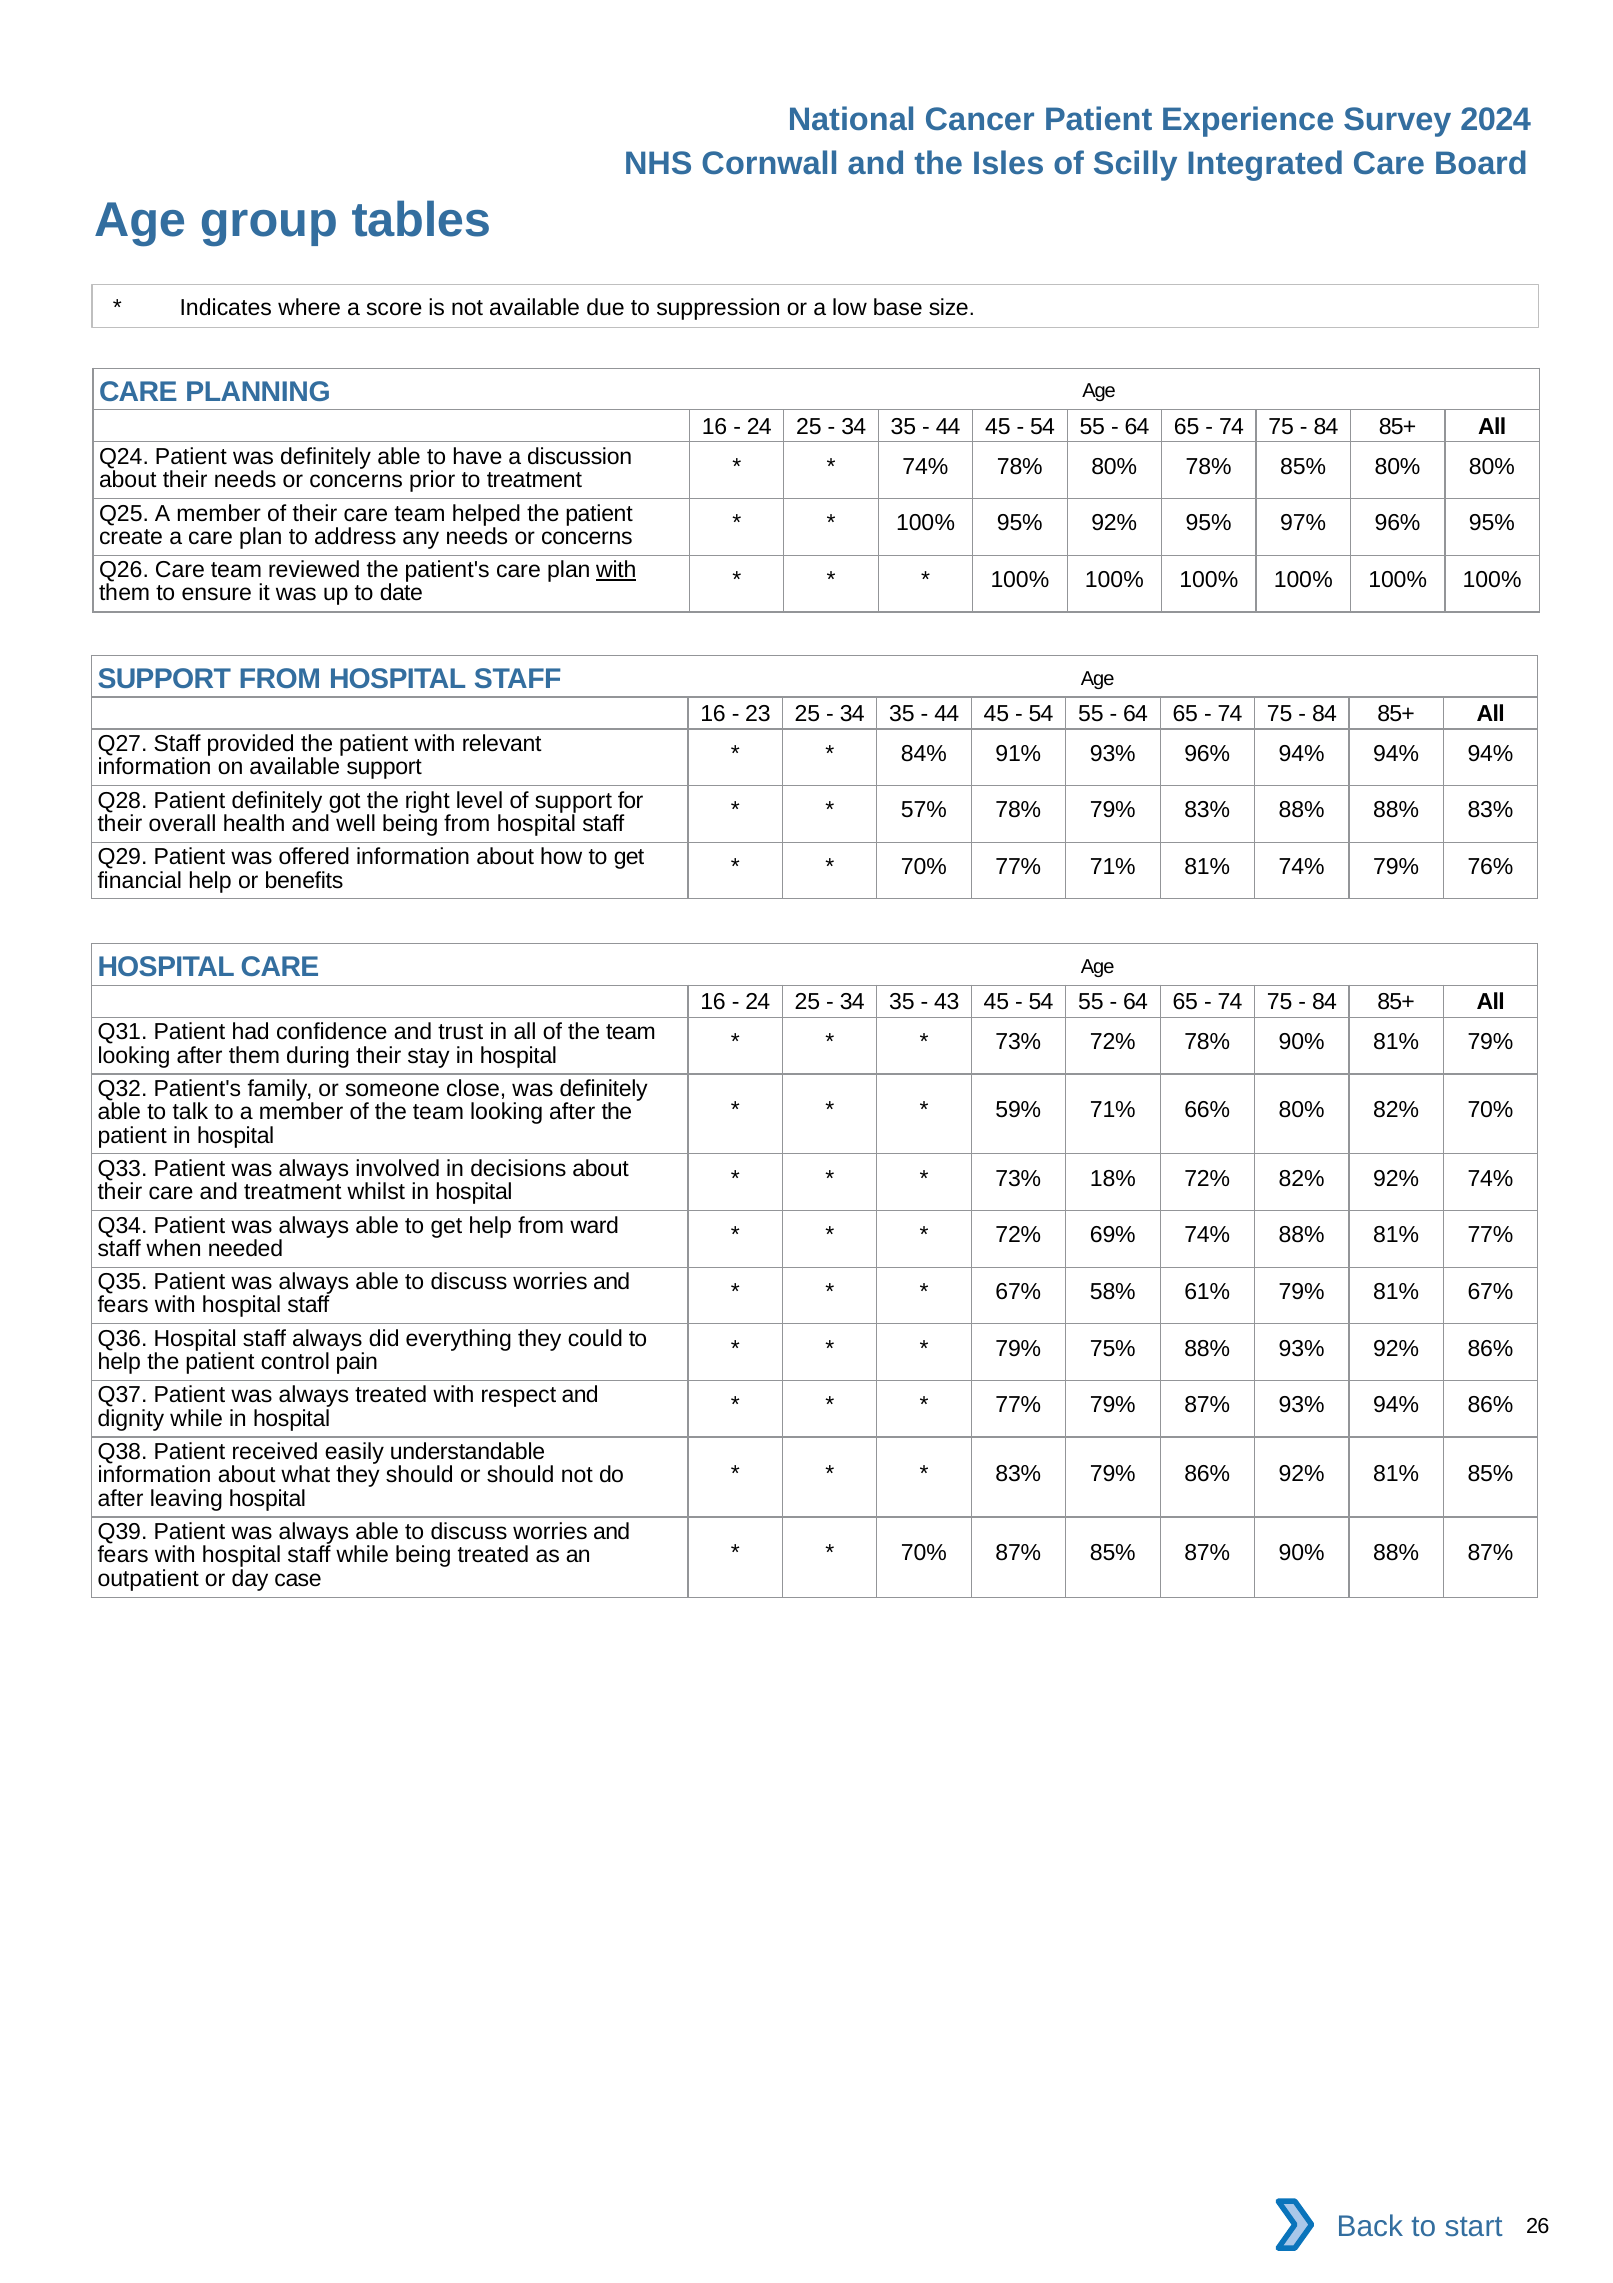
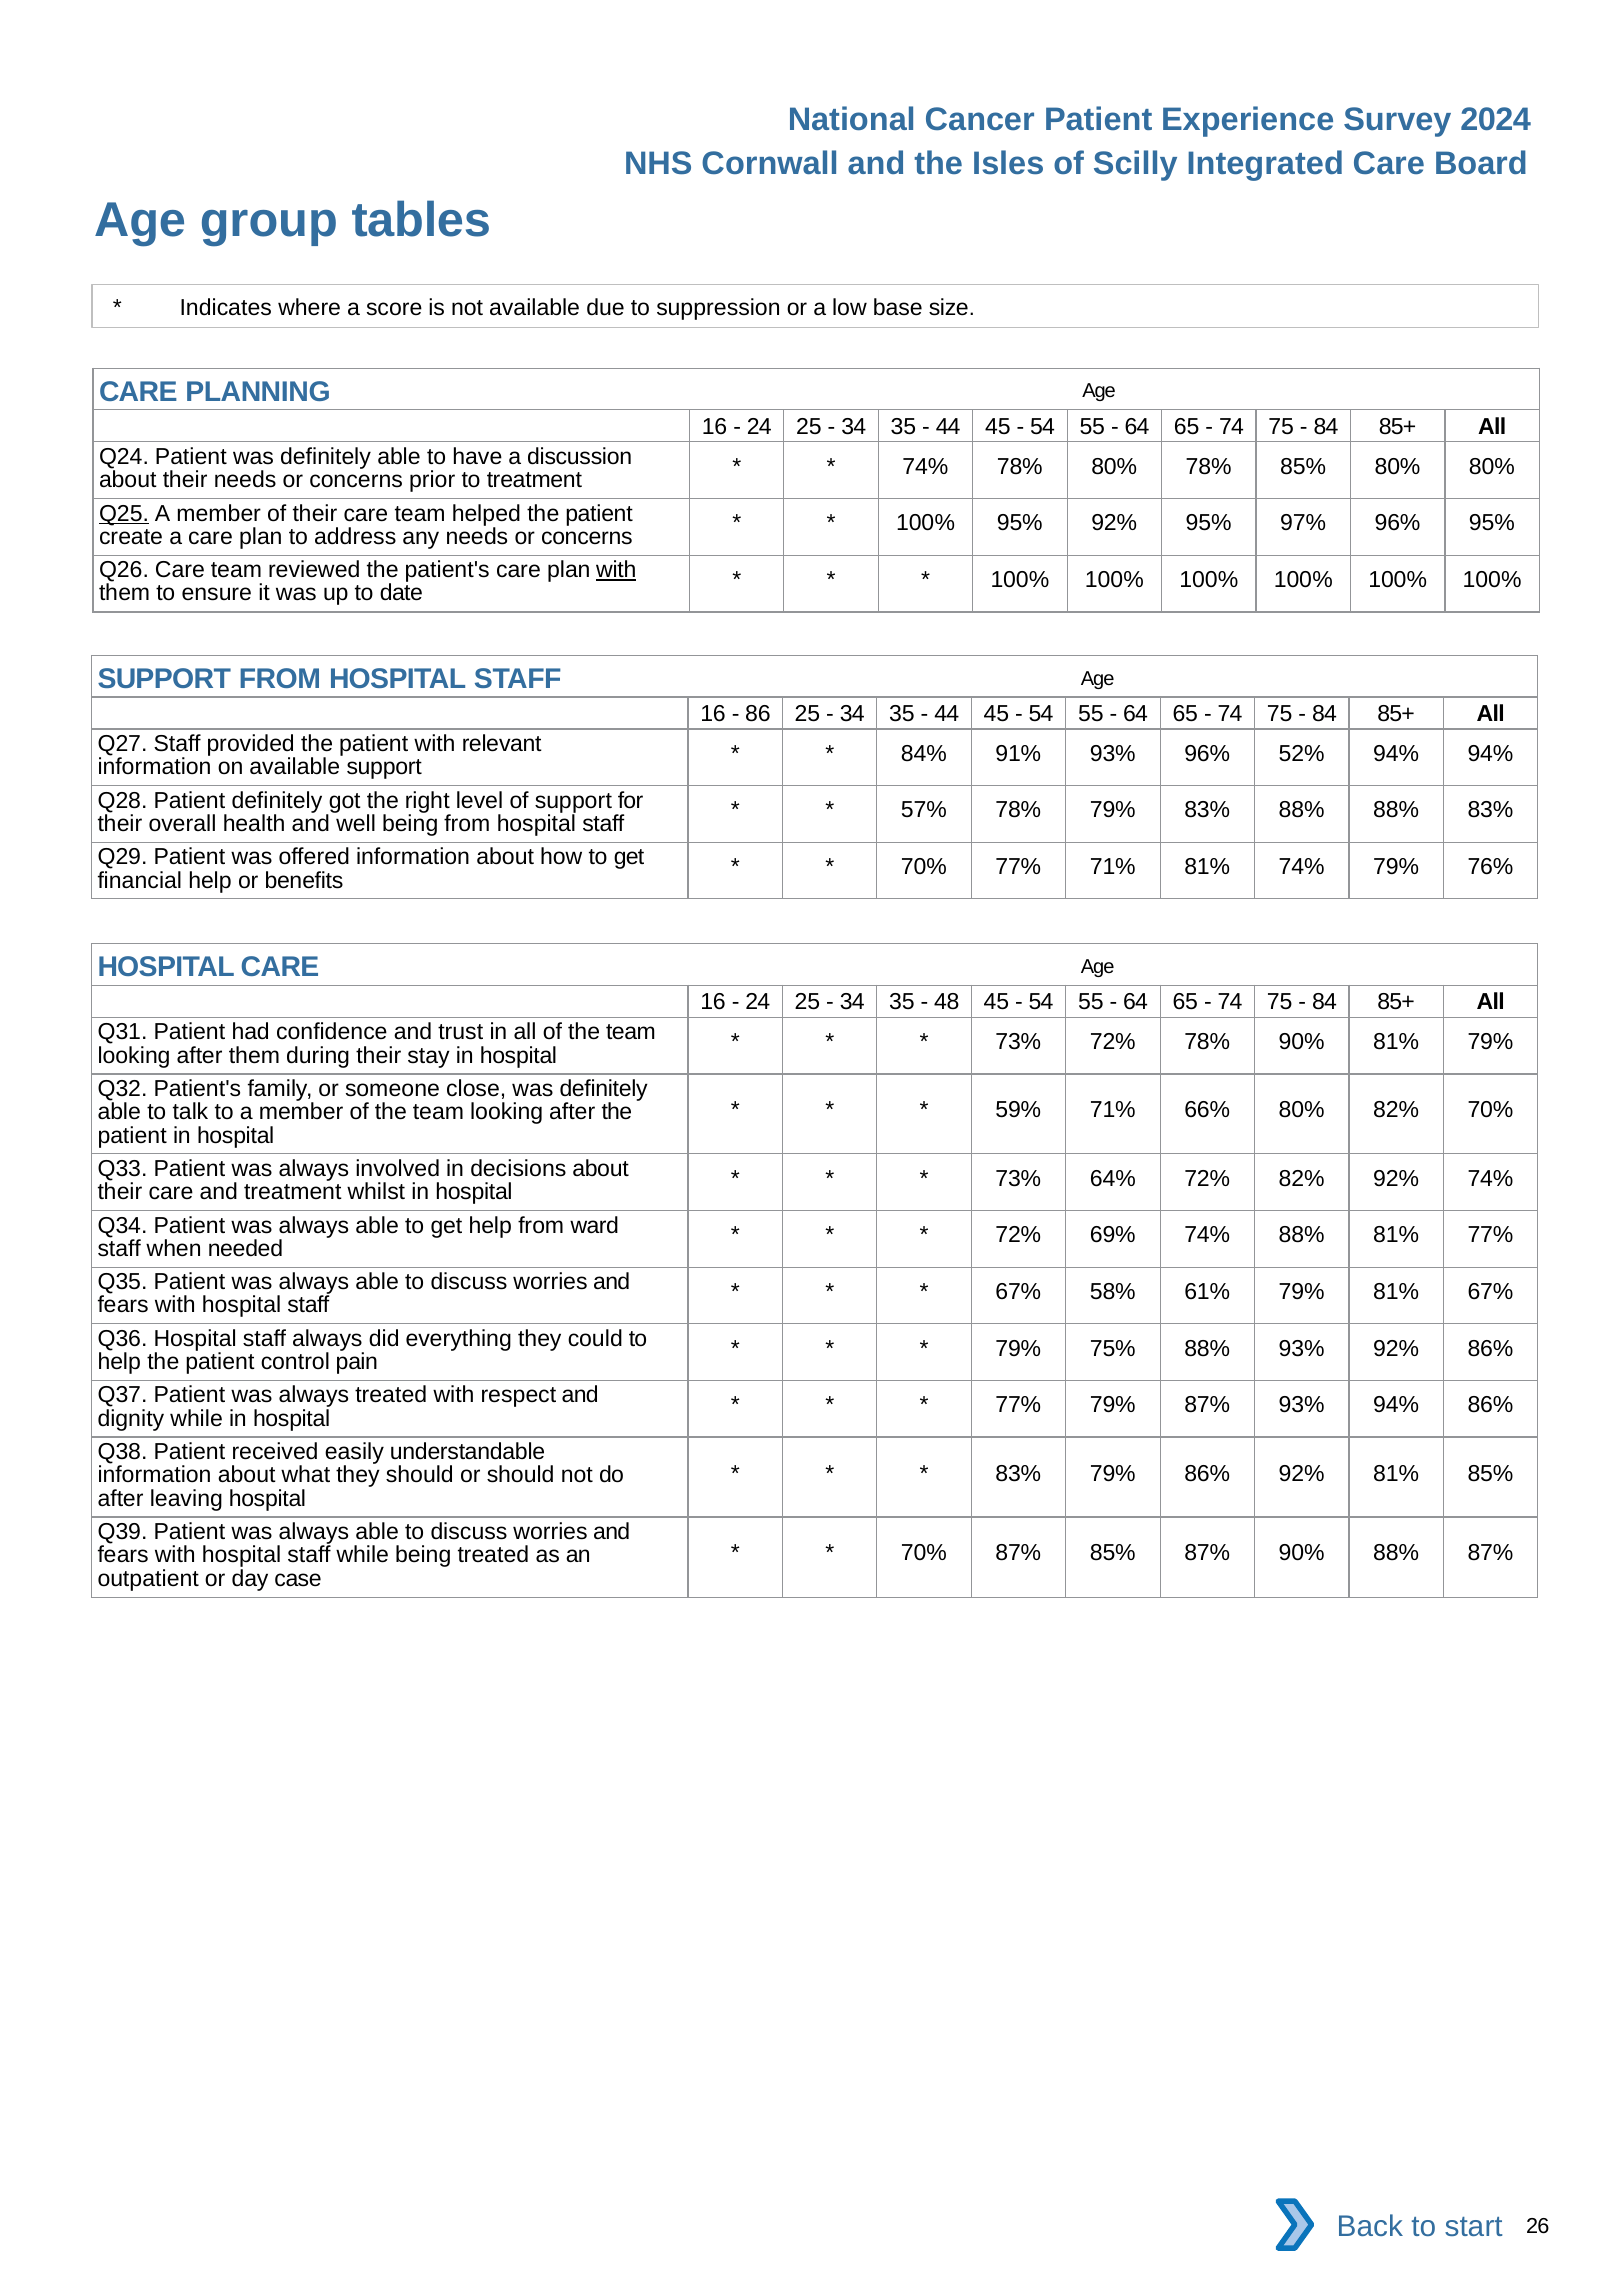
Q25 underline: none -> present
23: 23 -> 86
96% 94%: 94% -> 52%
43: 43 -> 48
18%: 18% -> 64%
